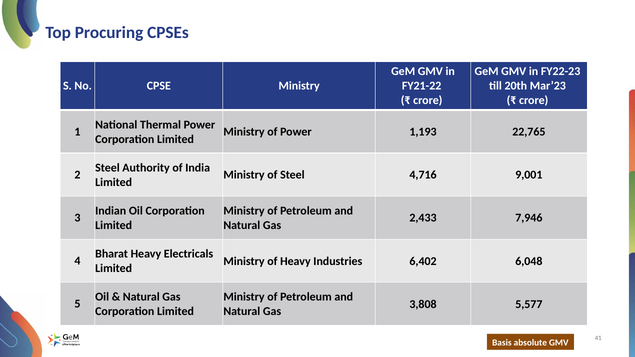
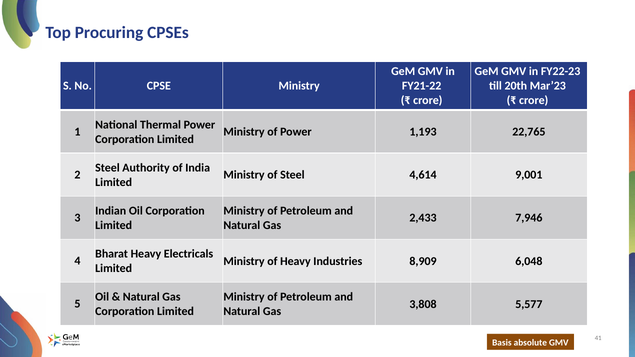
4,716: 4,716 -> 4,614
6,402: 6,402 -> 8,909
